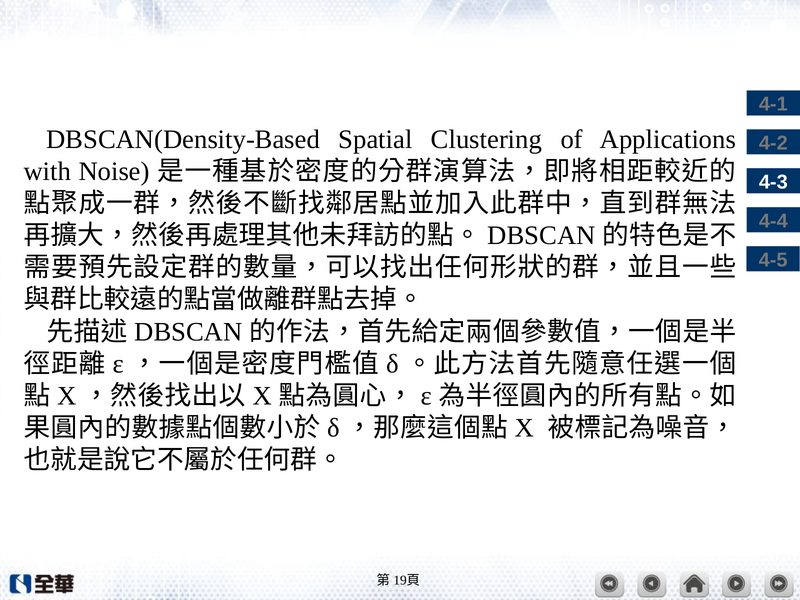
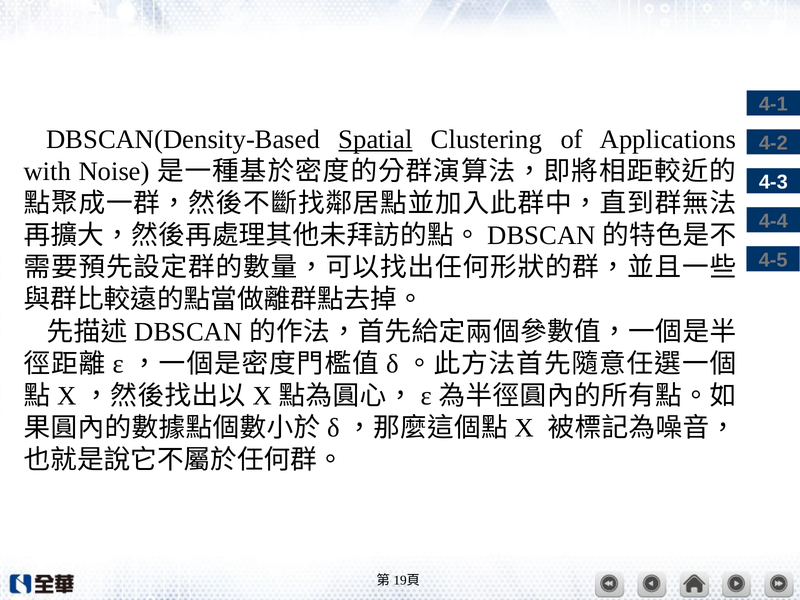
Spatial underline: none -> present
